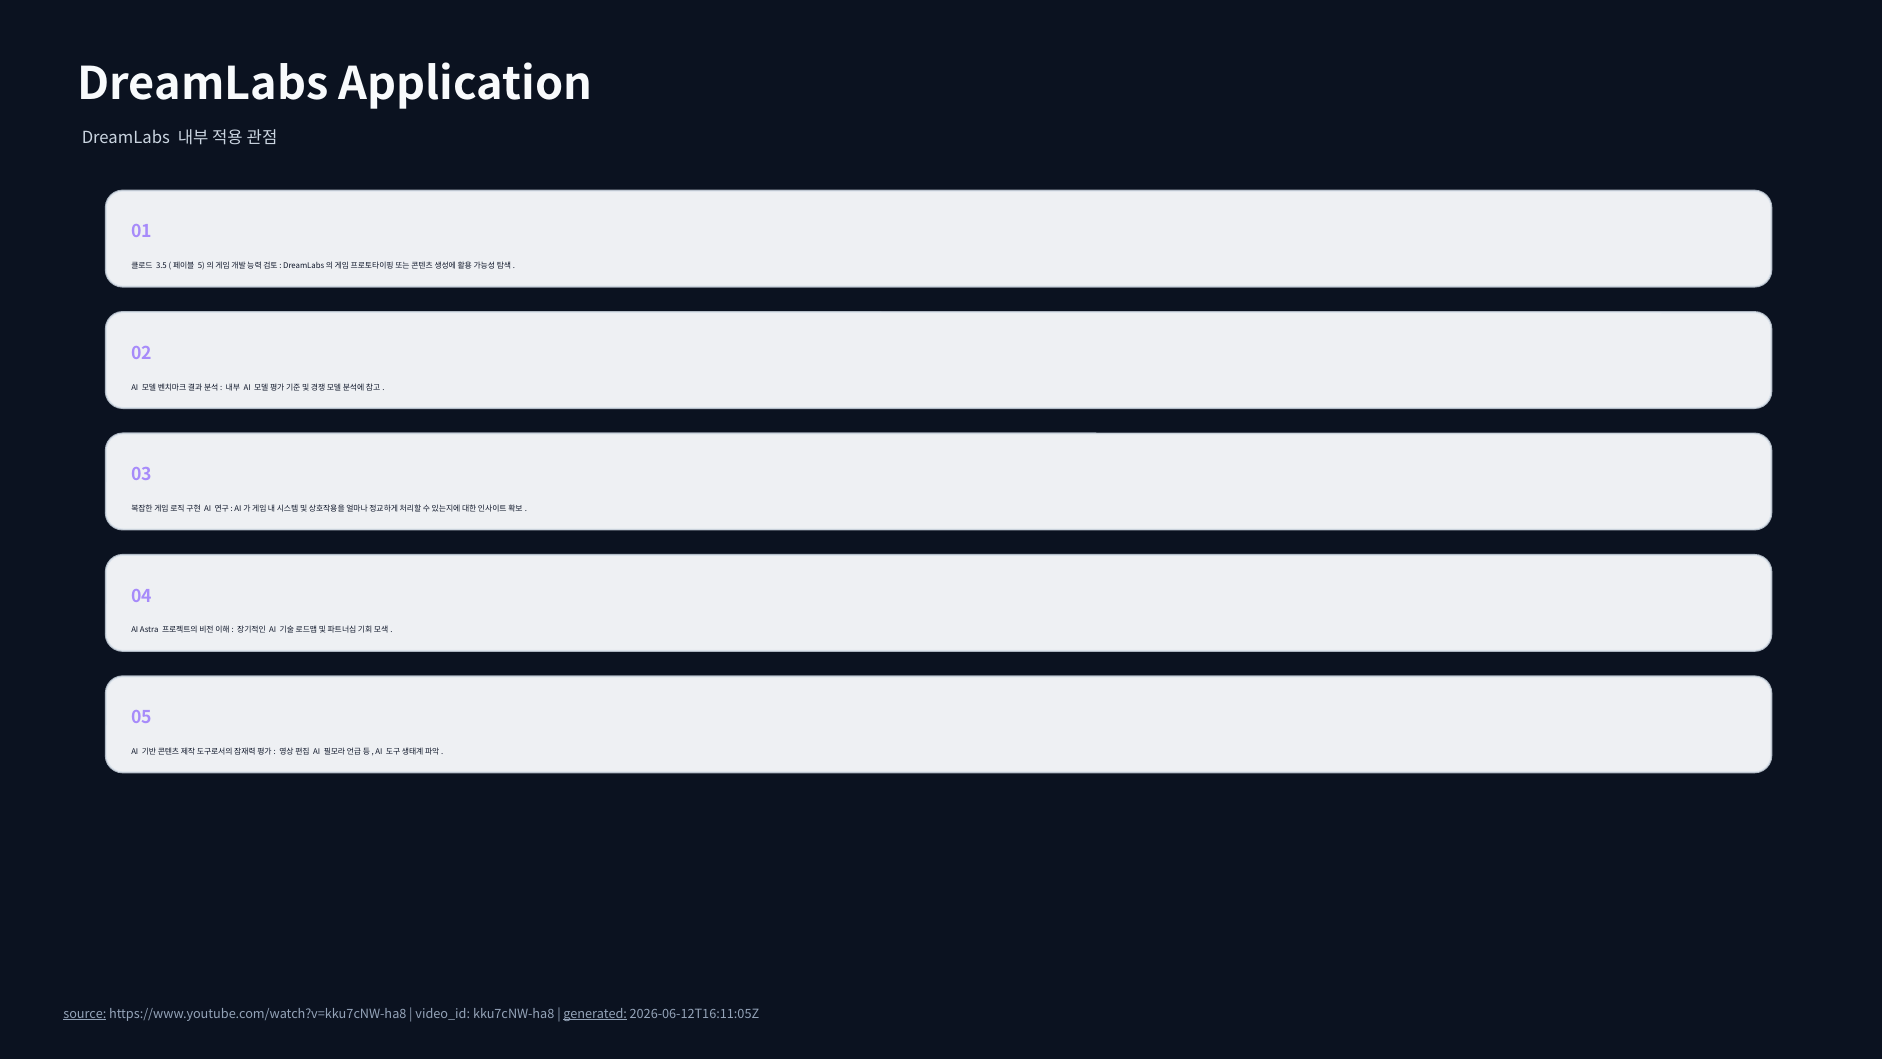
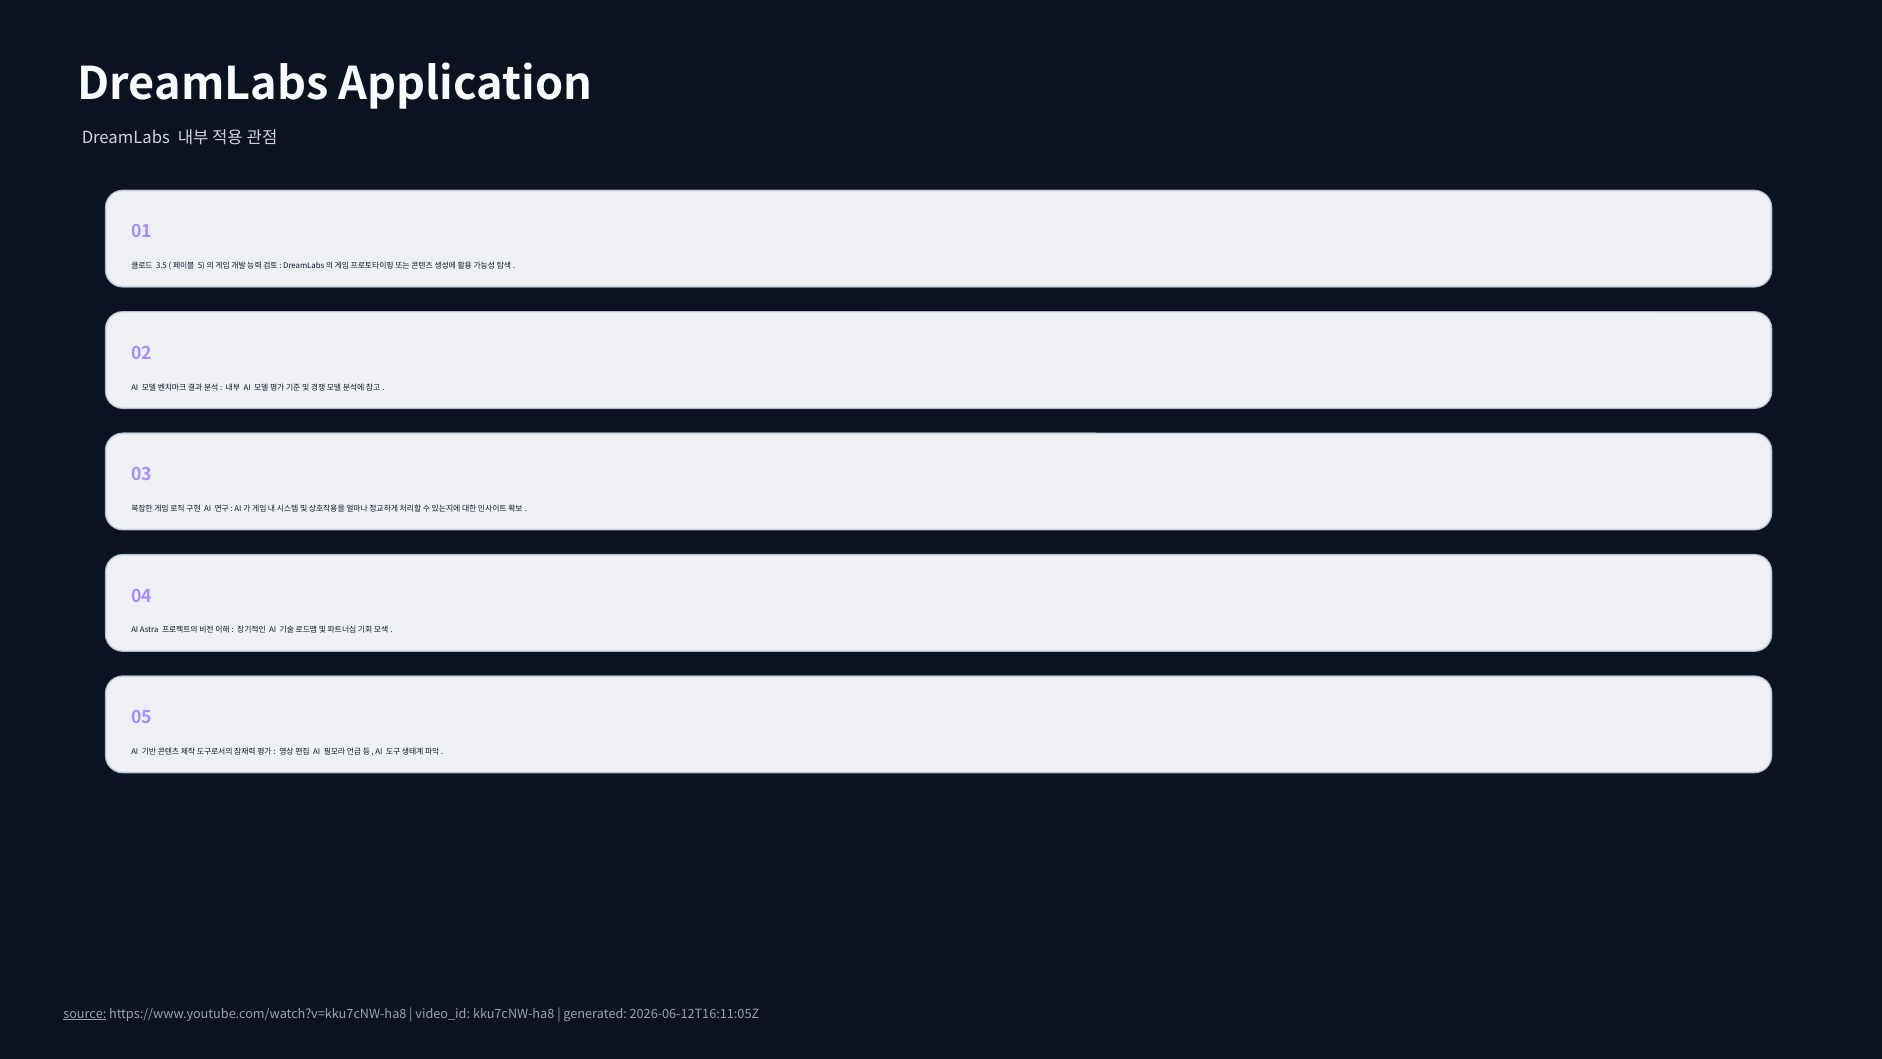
generated underline: present -> none
